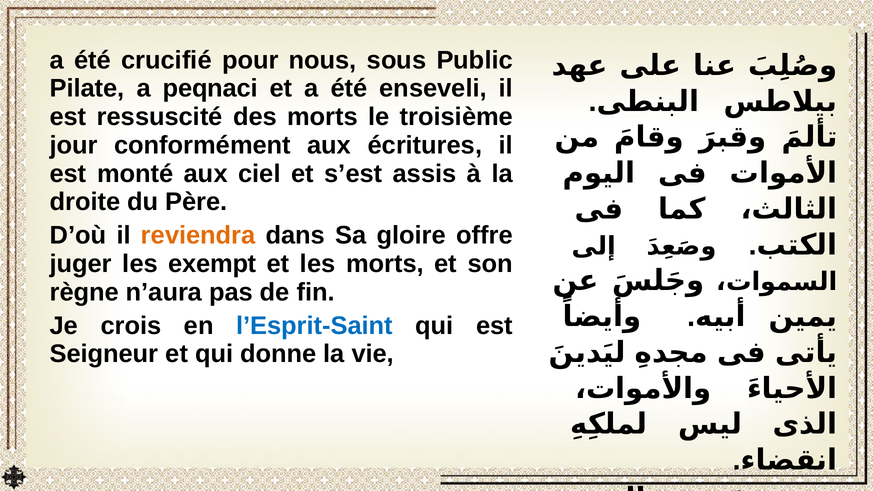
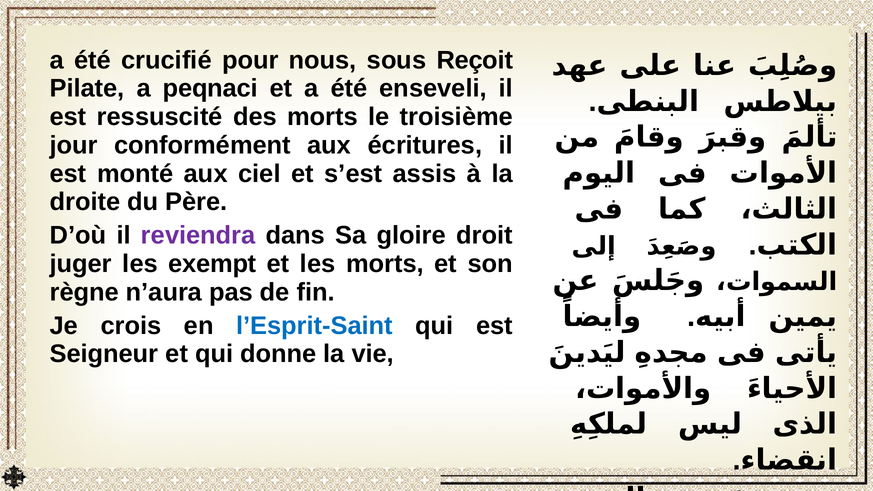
Public: Public -> Reçoit
reviendra colour: orange -> purple
offre: offre -> droit
